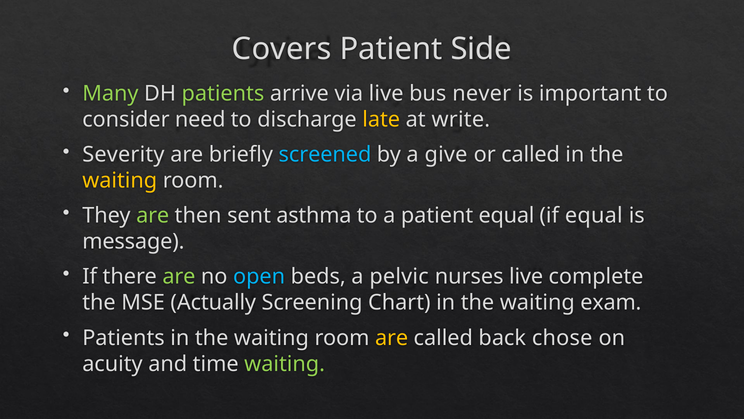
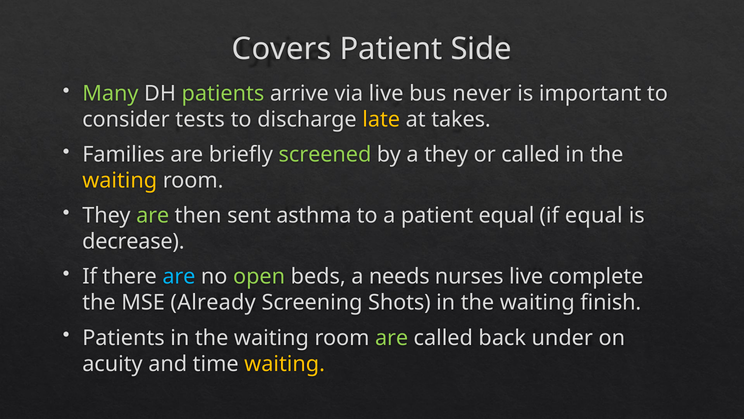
need: need -> tests
write: write -> takes
Severity: Severity -> Families
screened colour: light blue -> light green
a give: give -> they
message: message -> decrease
are at (179, 276) colour: light green -> light blue
open colour: light blue -> light green
pelvic: pelvic -> needs
Actually: Actually -> Already
Chart: Chart -> Shots
exam: exam -> finish
are at (392, 337) colour: yellow -> light green
chose: chose -> under
waiting at (285, 363) colour: light green -> yellow
